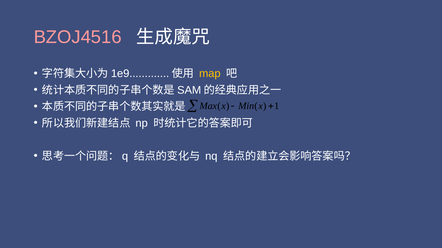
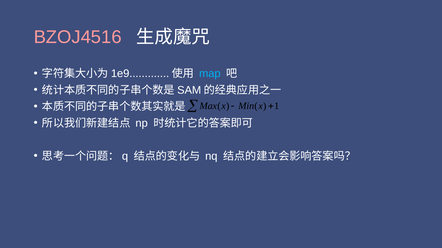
map colour: yellow -> light blue
